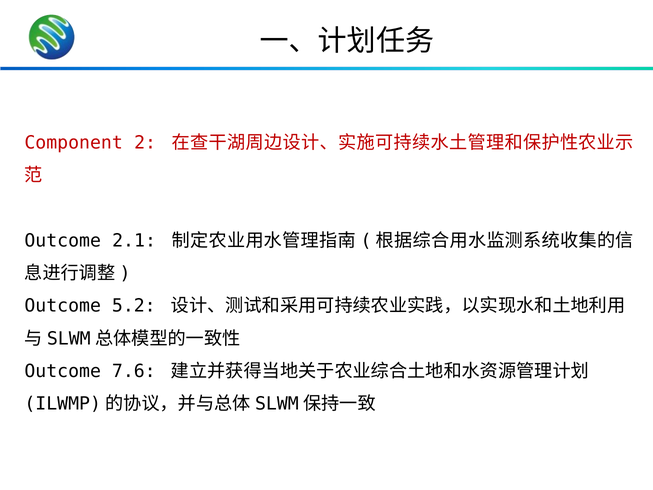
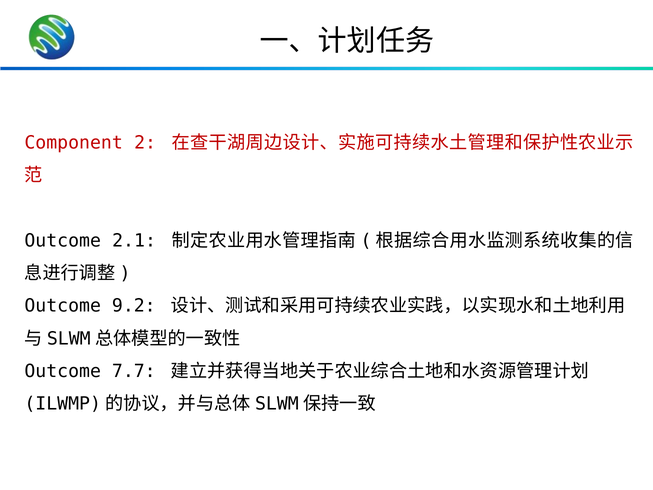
5.2: 5.2 -> 9.2
7.6: 7.6 -> 7.7
